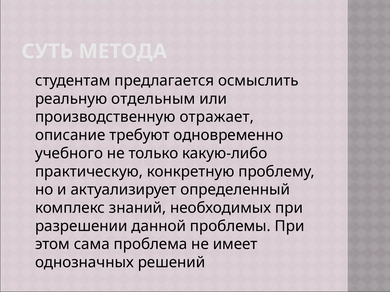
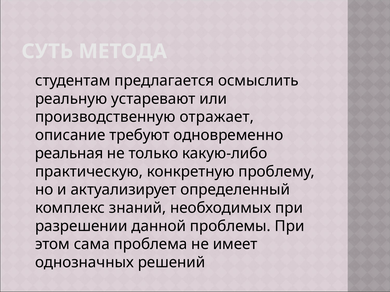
отдельным: отдельным -> устаревают
учебного: учебного -> реальная
